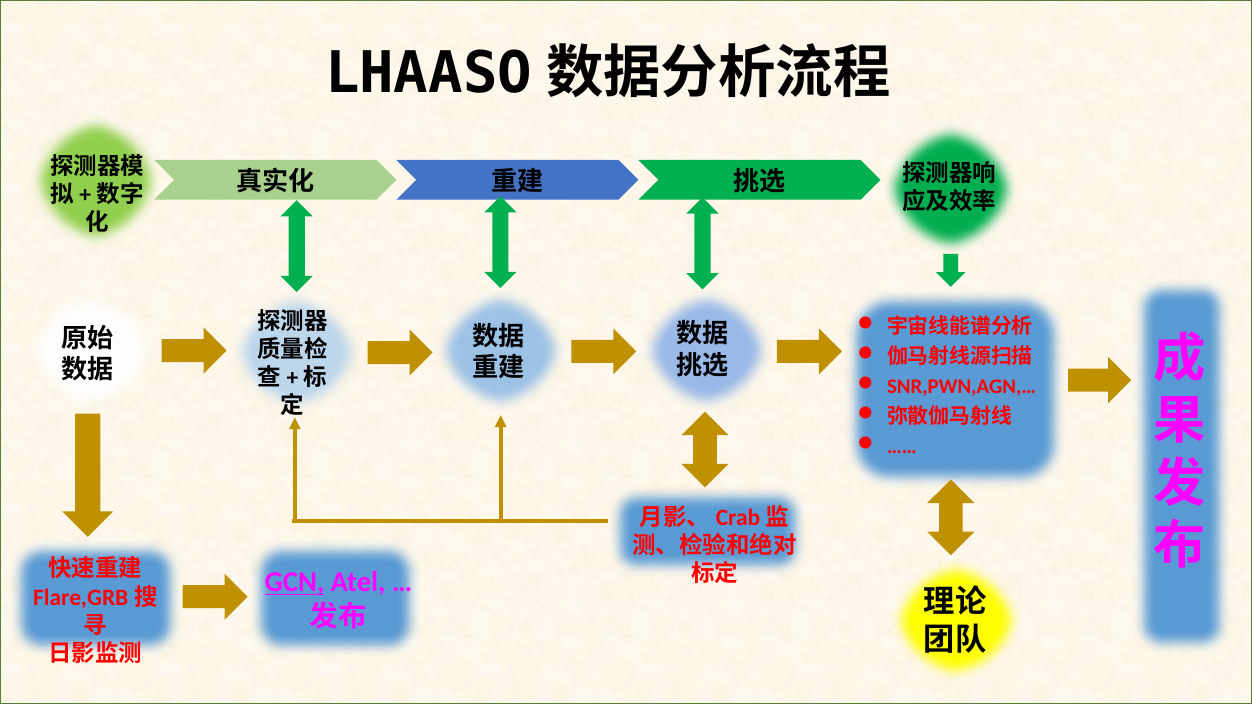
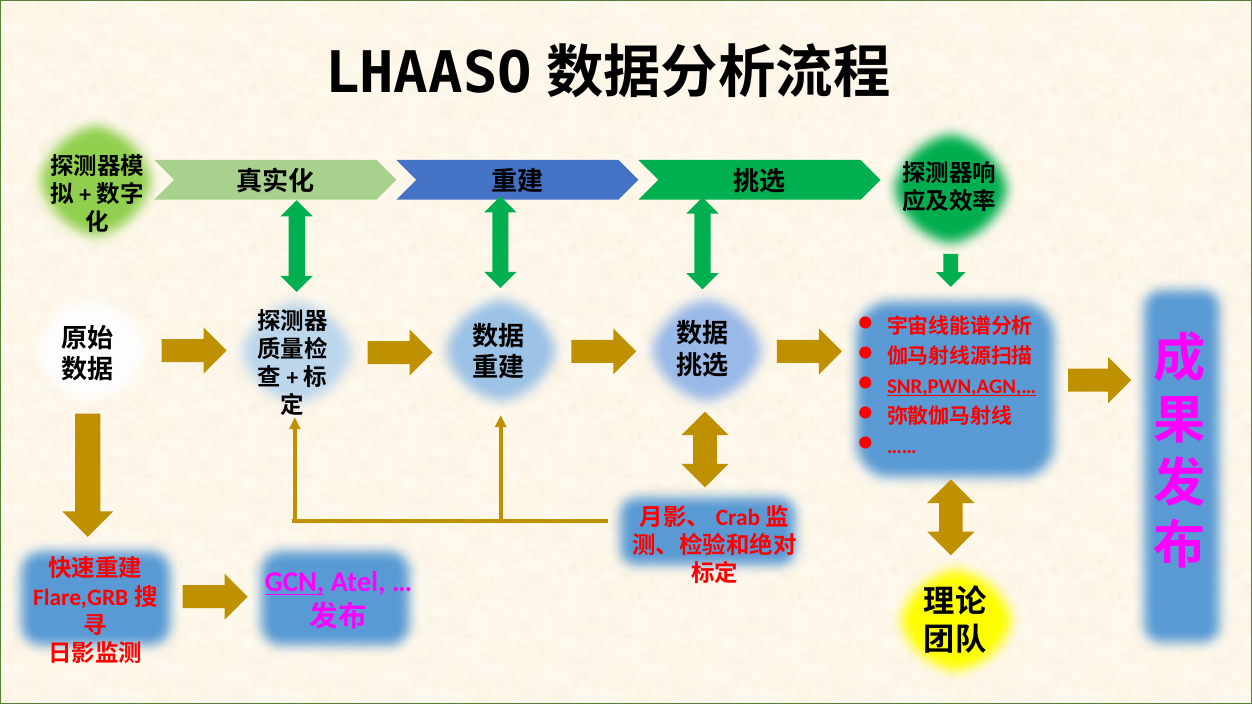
SNR,PWN,AGN,… underline: none -> present
